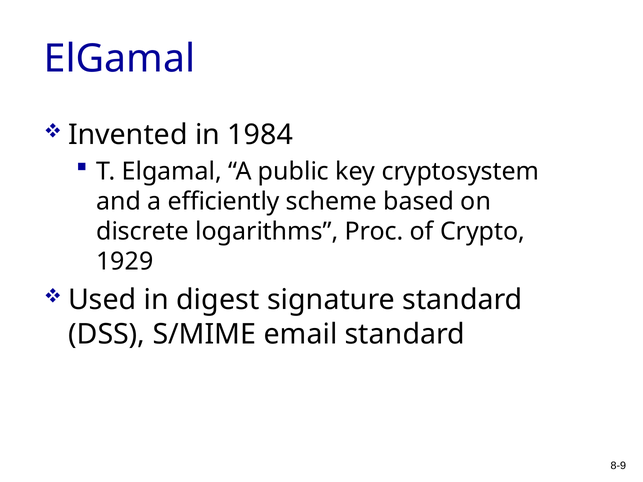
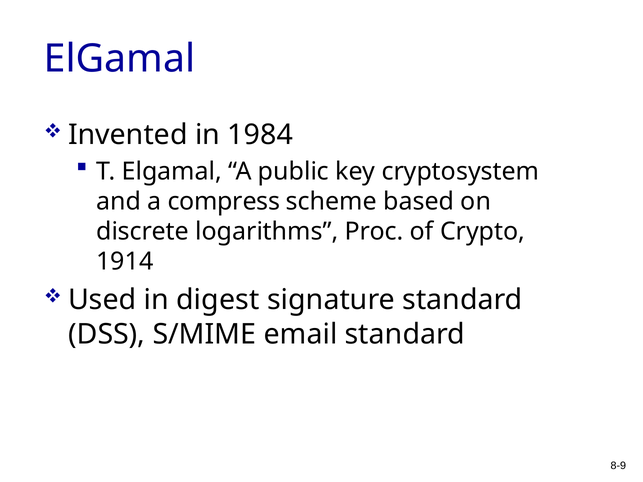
efficiently: efficiently -> compress
1929: 1929 -> 1914
